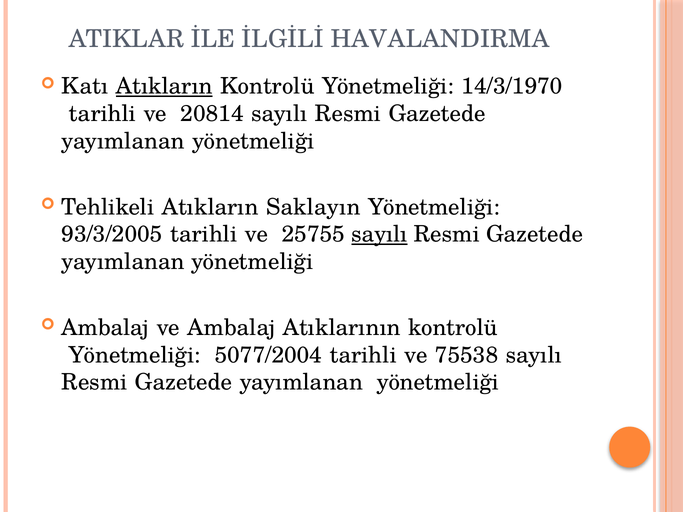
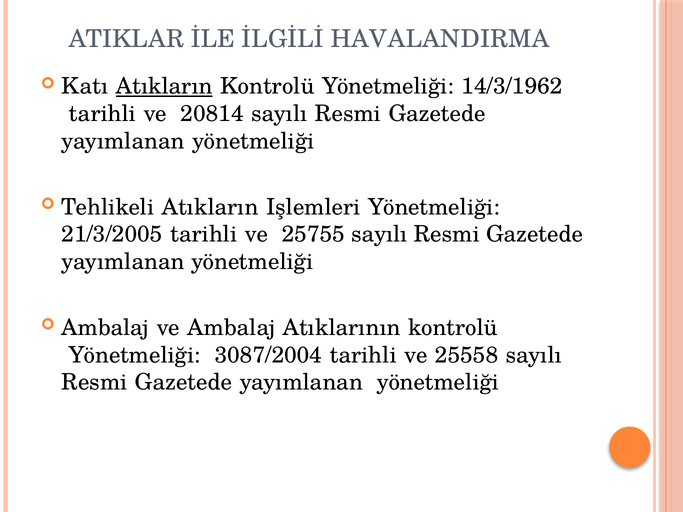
14/3/1970: 14/3/1970 -> 14/3/1962
Saklayın: Saklayın -> Işlemleri
93/3/2005: 93/3/2005 -> 21/3/2005
sayılı at (379, 234) underline: present -> none
5077/2004: 5077/2004 -> 3087/2004
75538: 75538 -> 25558
